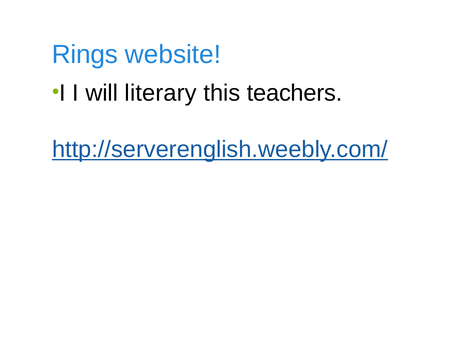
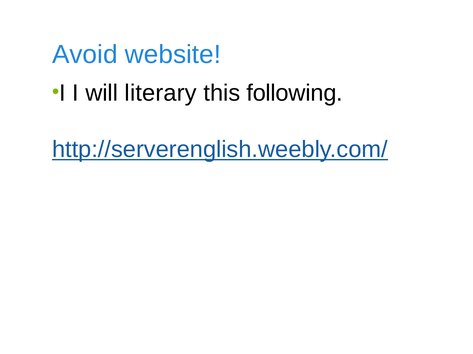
Rings: Rings -> Avoid
teachers: teachers -> following
